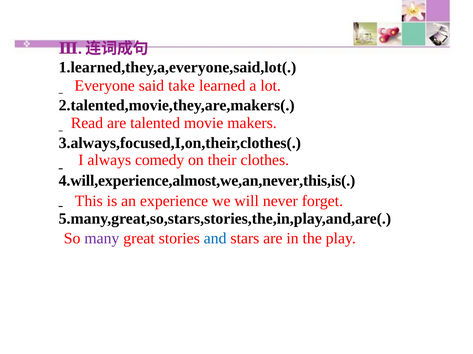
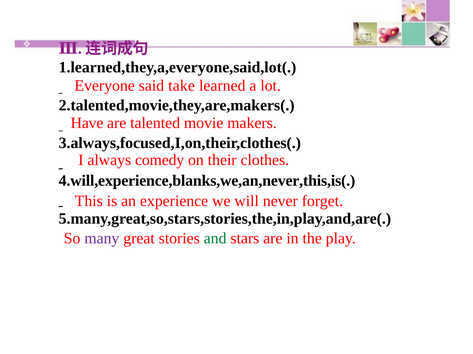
Read: Read -> Have
4.will,experience,almost,we,an,never,this,is(: 4.will,experience,almost,we,an,never,this,is( -> 4.will,experience,blanks,we,an,never,this,is(
and colour: blue -> green
